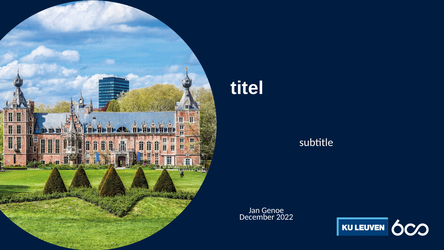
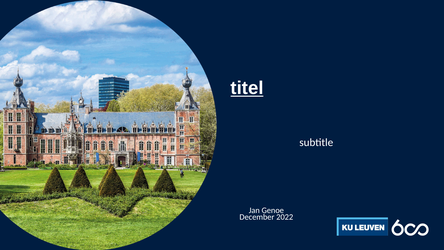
titel underline: none -> present
